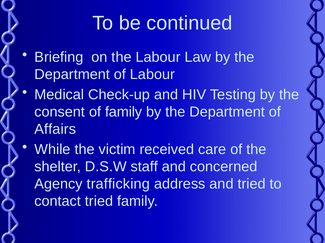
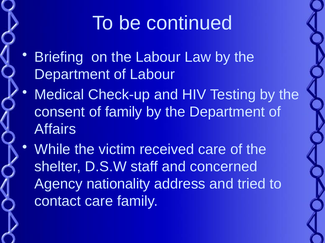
trafficking: trafficking -> nationality
contact tried: tried -> care
